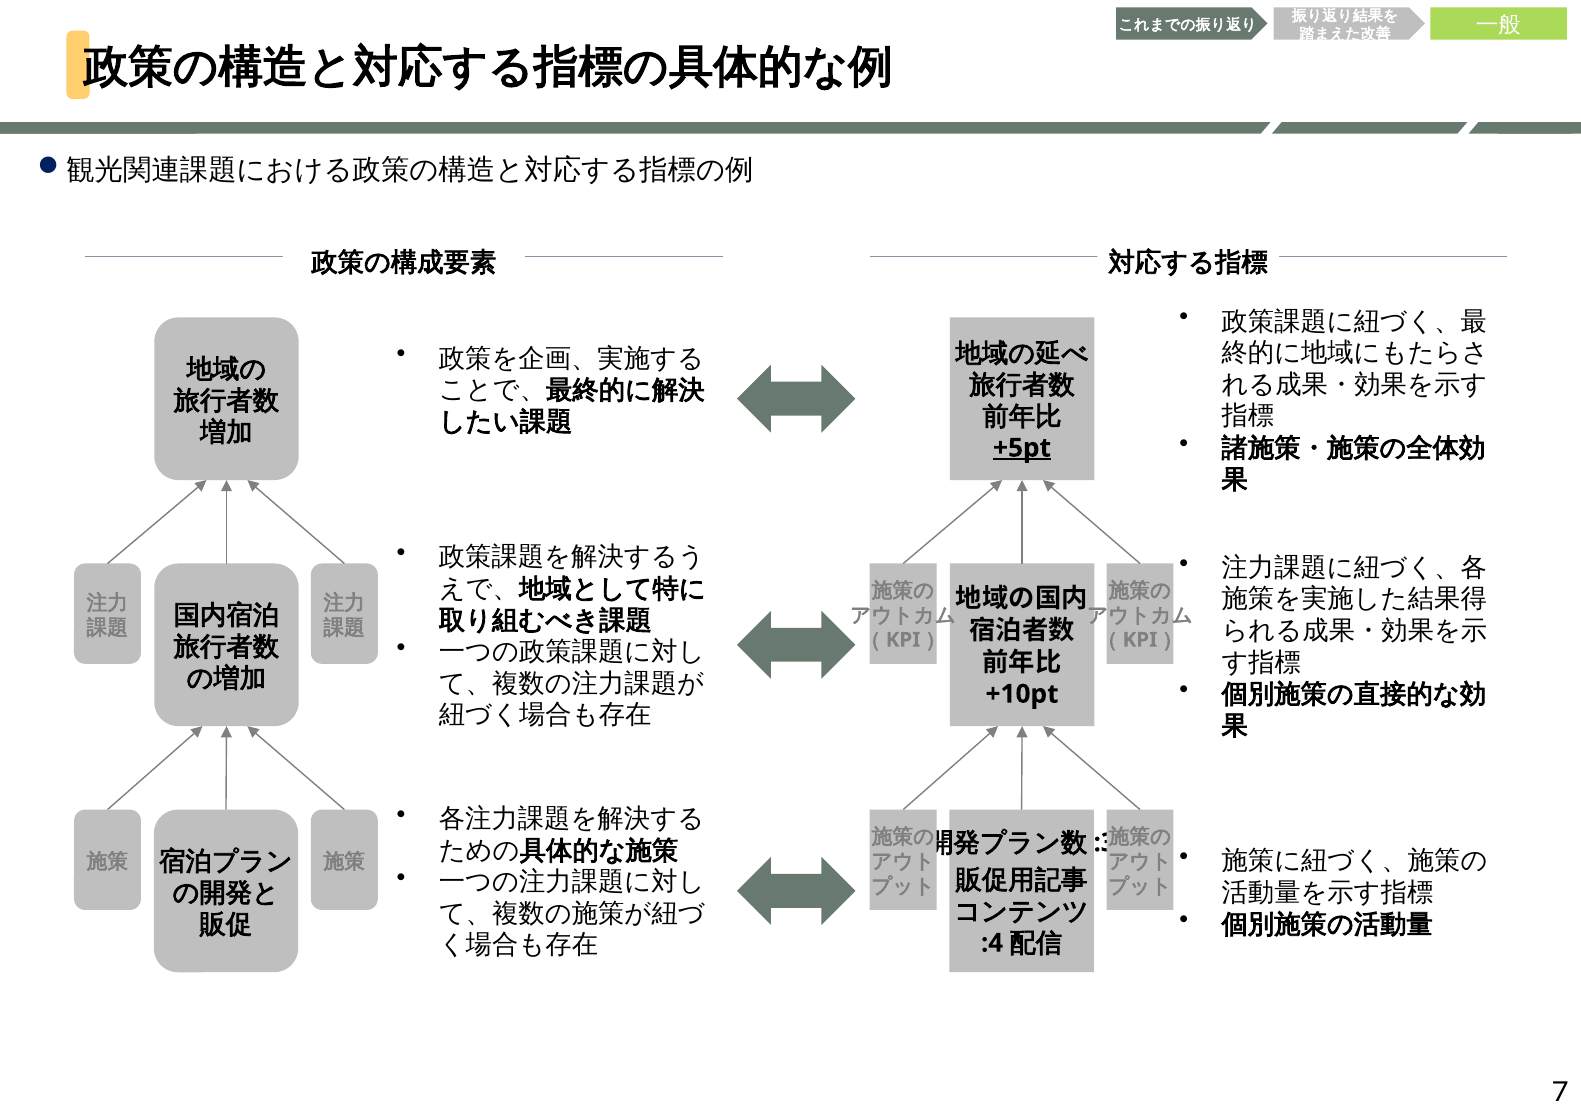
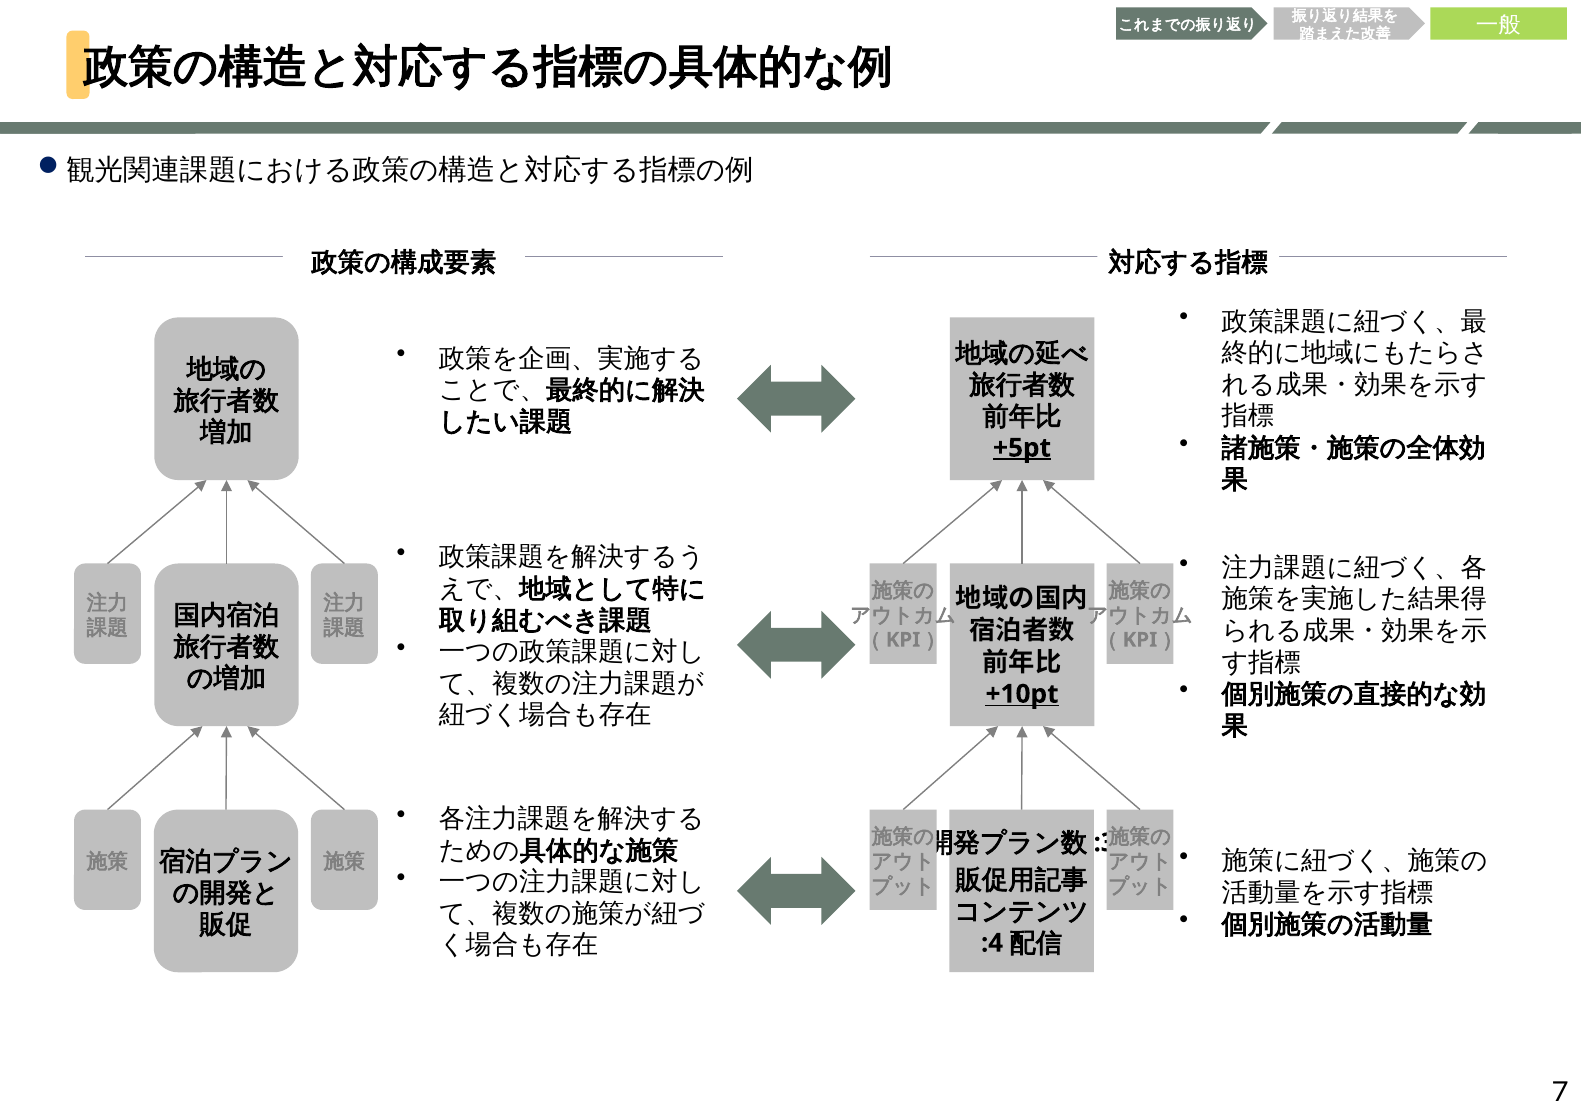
+10pt underline: none -> present
